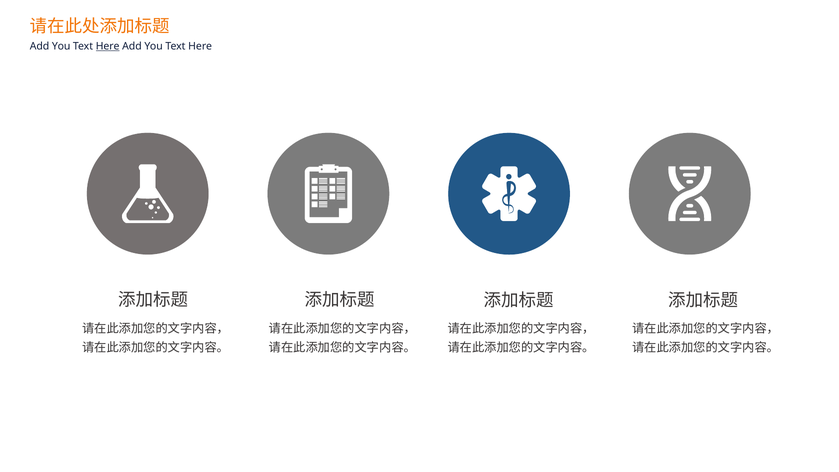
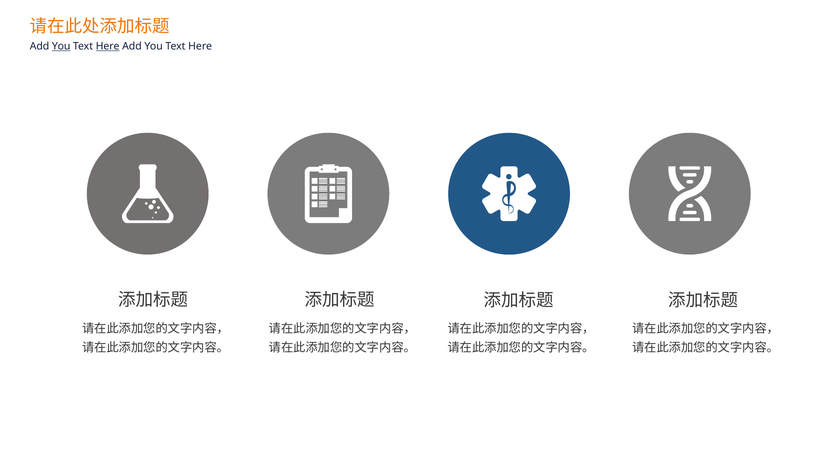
You at (61, 46) underline: none -> present
